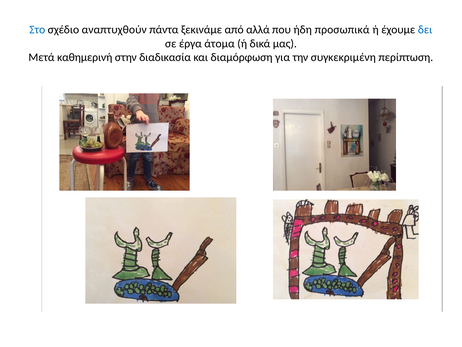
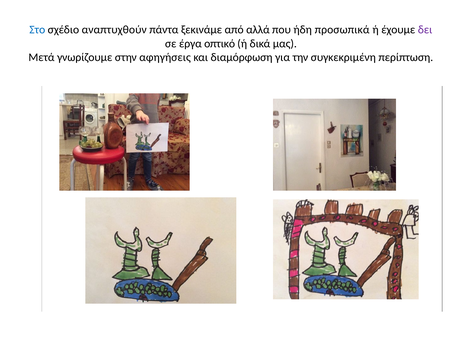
δει colour: blue -> purple
άτομα: άτομα -> οπτικό
καθημερινή: καθημερινή -> γνωρίζουμε
διαδικασία: διαδικασία -> αφηγήσεις
